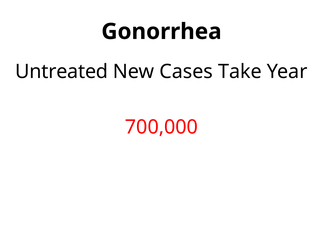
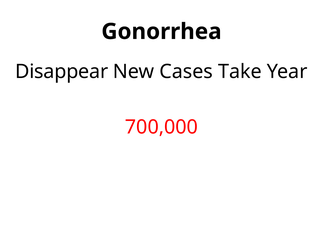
Untreated: Untreated -> Disappear
